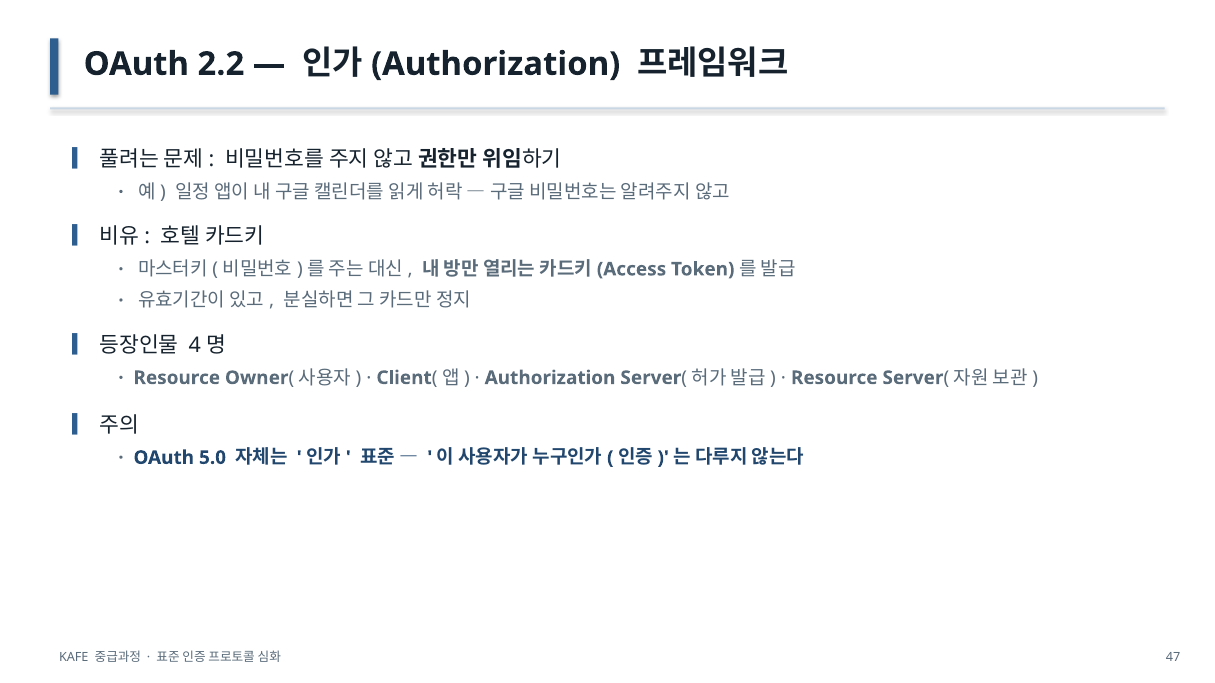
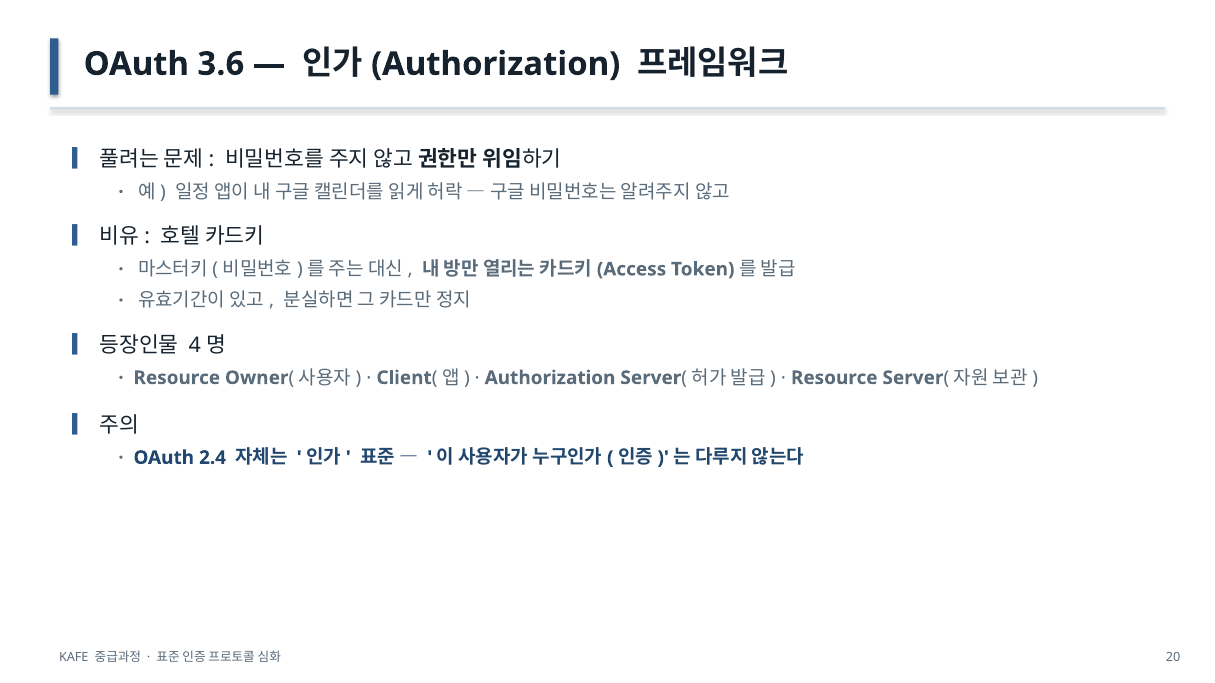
2.2: 2.2 -> 3.6
5.0: 5.0 -> 2.4
47: 47 -> 20
